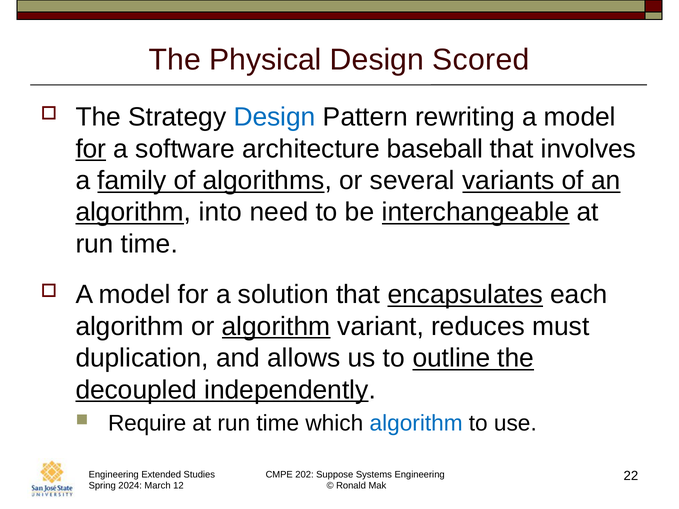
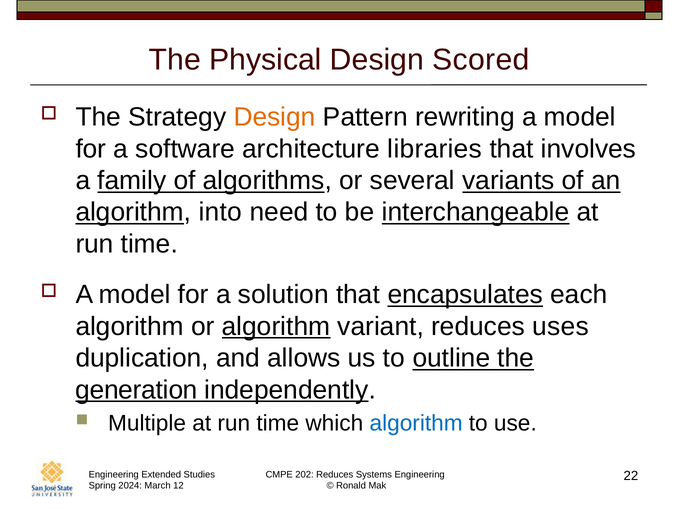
Design at (275, 117) colour: blue -> orange
for at (91, 149) underline: present -> none
baseball: baseball -> libraries
must: must -> uses
decoupled: decoupled -> generation
Require: Require -> Multiple
Suppose at (335, 475): Suppose -> Reduces
